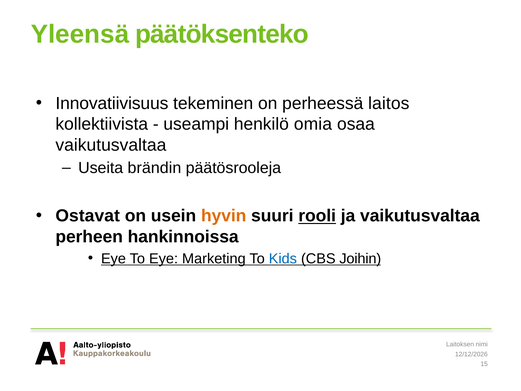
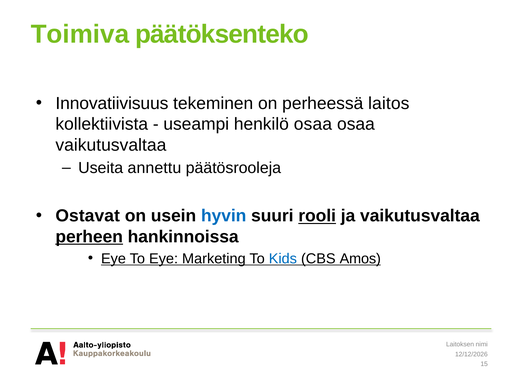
Yleensä: Yleensä -> Toimiva
henkilö omia: omia -> osaa
brändin: brändin -> annettu
hyvin colour: orange -> blue
perheen underline: none -> present
Joihin: Joihin -> Amos
